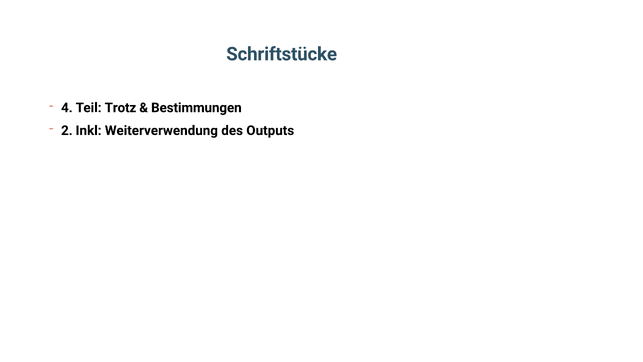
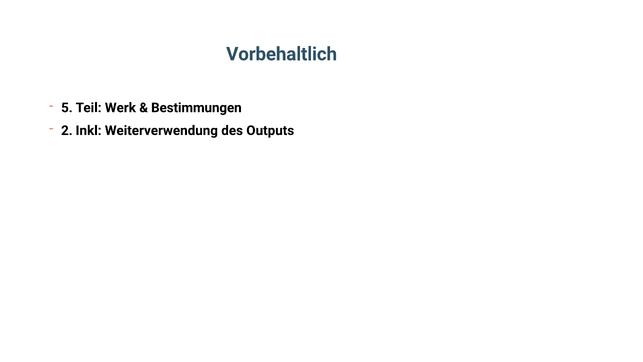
Schriftstücke: Schriftstücke -> Vorbehaltlich
4: 4 -> 5
Trotz: Trotz -> Werk
